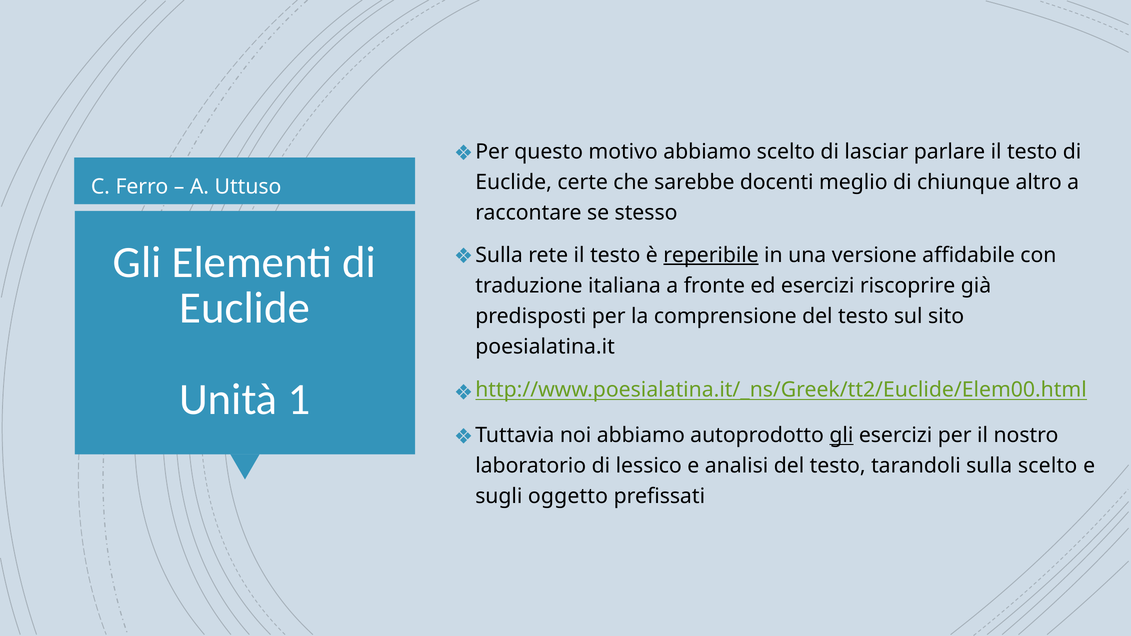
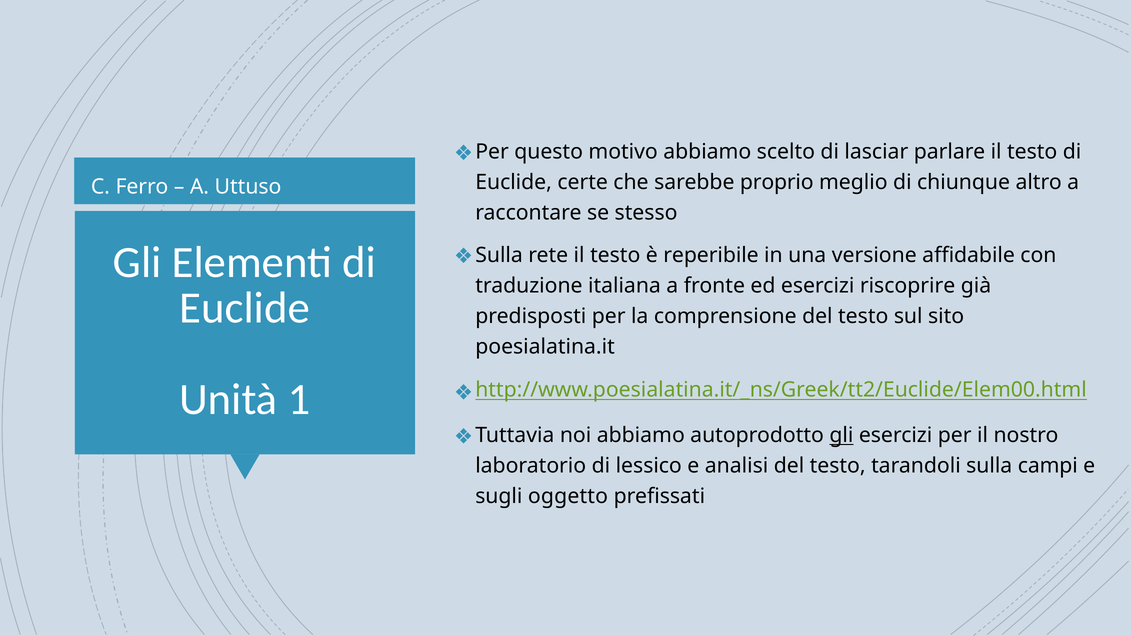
docenti: docenti -> proprio
reperibile underline: present -> none
sulla scelto: scelto -> campi
